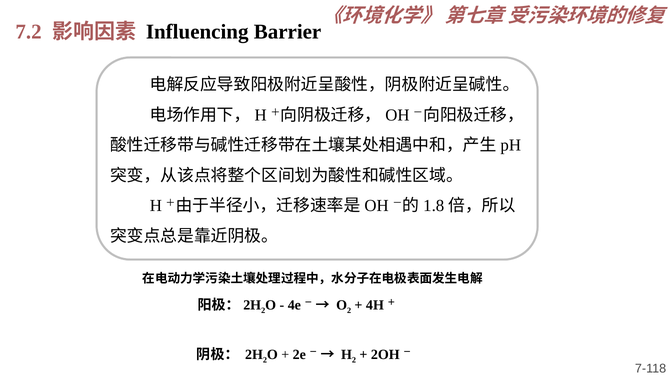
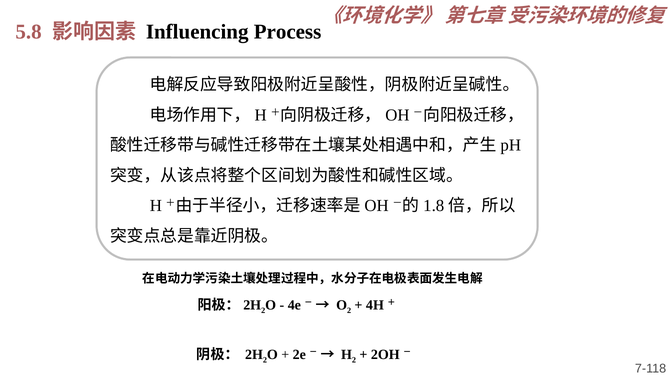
7.2: 7.2 -> 5.8
Barrier: Barrier -> Process
